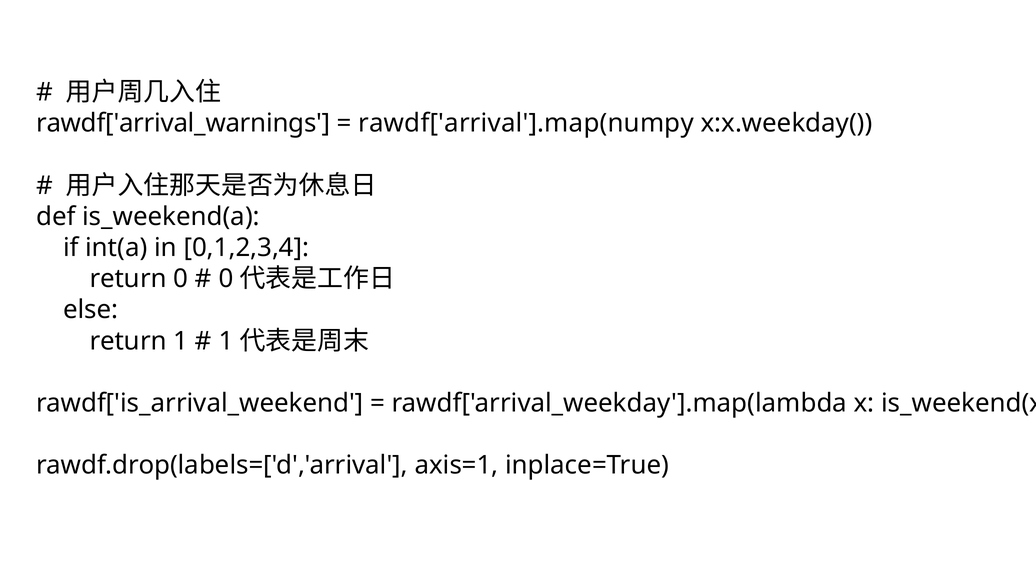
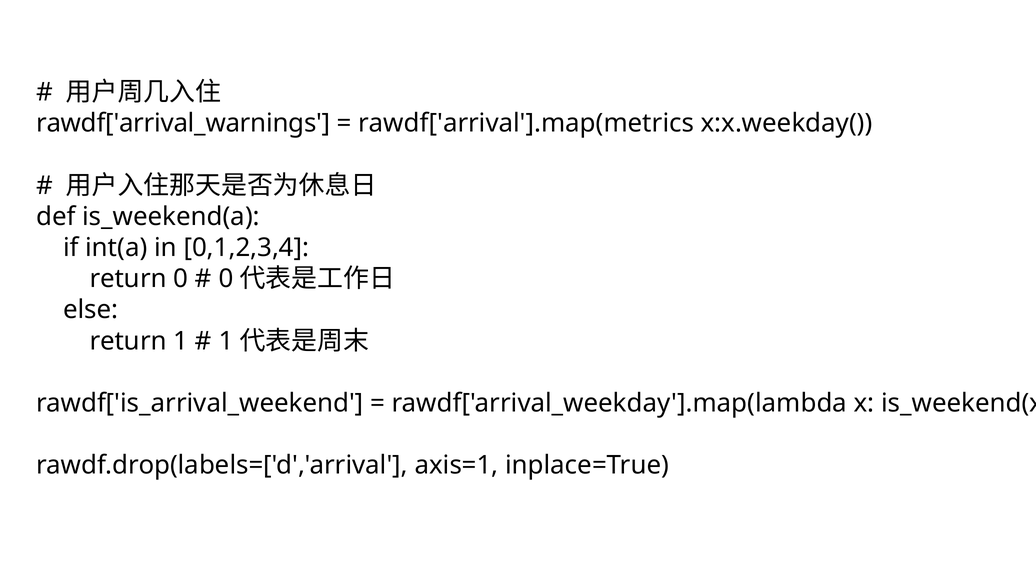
rawdf['arrival'].map(numpy: rawdf['arrival'].map(numpy -> rawdf['arrival'].map(metrics
